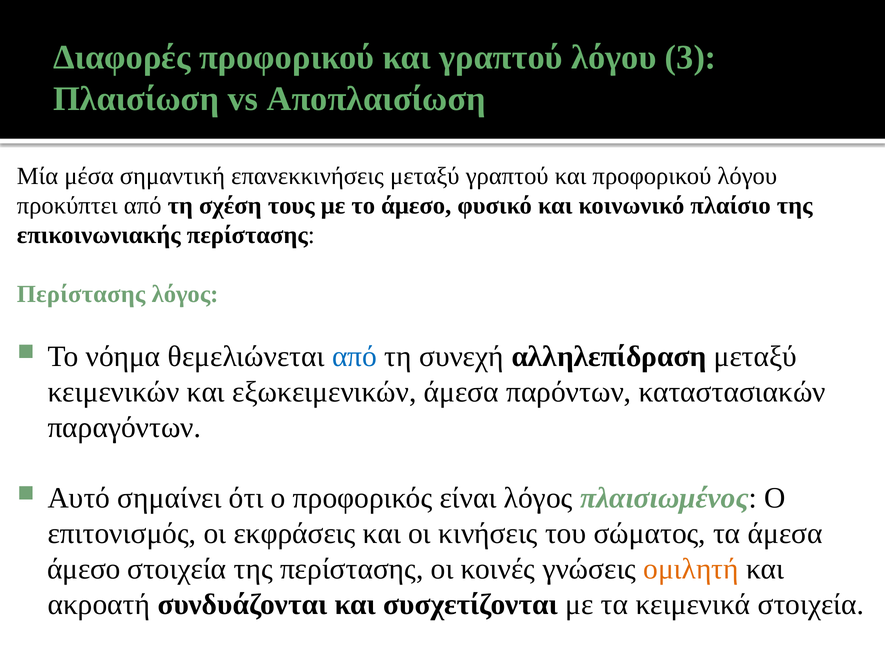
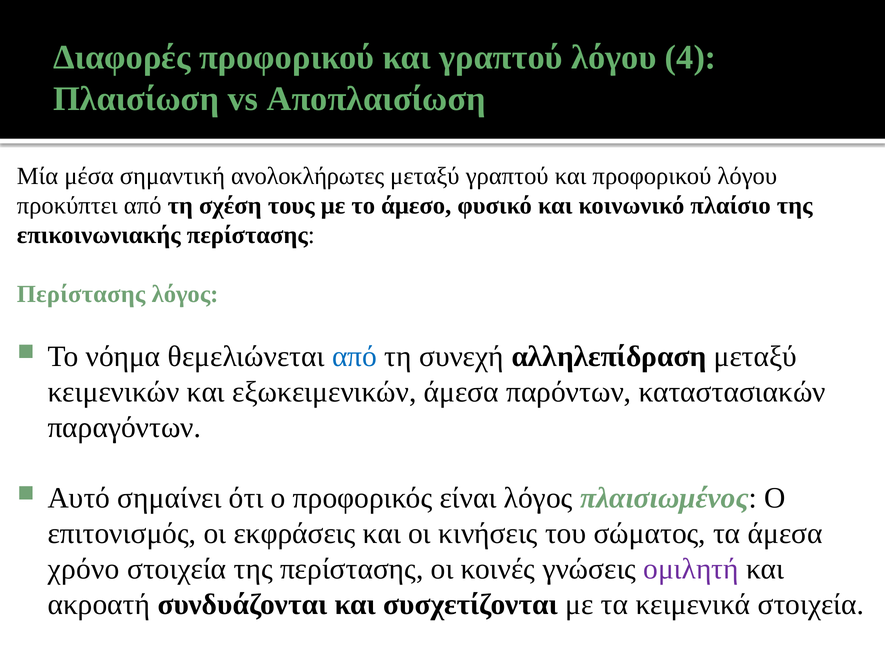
3: 3 -> 4
επανεκκινήσεις: επανεκκινήσεις -> ανολοκλήρωτες
άμεσο at (84, 569): άμεσο -> χρόνο
ομιλητή colour: orange -> purple
